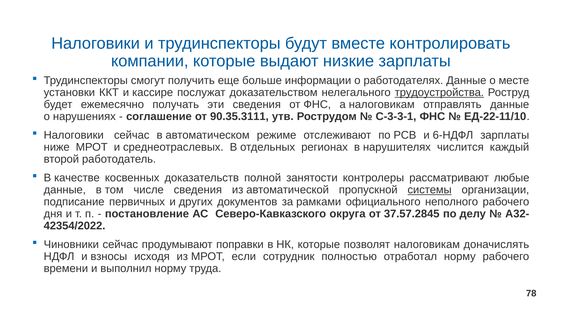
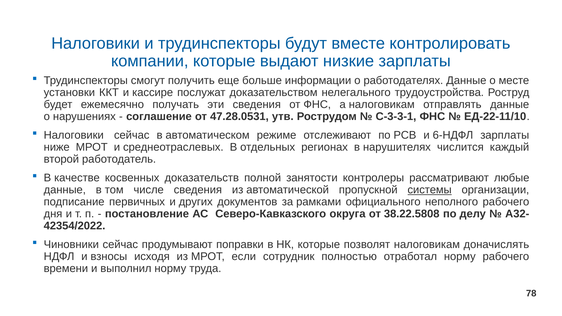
трудоустройства underline: present -> none
90.35.3111: 90.35.3111 -> 47.28.0531
37.57.2845: 37.57.2845 -> 38.22.5808
